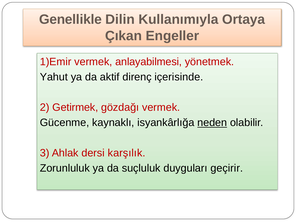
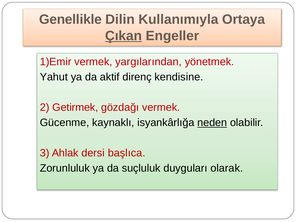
Çıkan underline: none -> present
anlayabilmesi: anlayabilmesi -> yargılarından
içerisinde: içerisinde -> kendisine
karşılık: karşılık -> başlıca
geçirir: geçirir -> olarak
